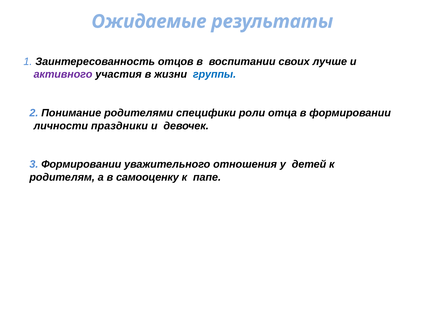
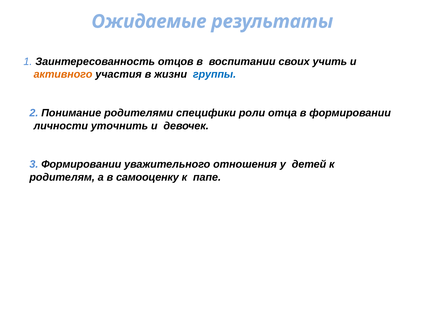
лучше: лучше -> учить
активного colour: purple -> orange
праздники: праздники -> уточнить
